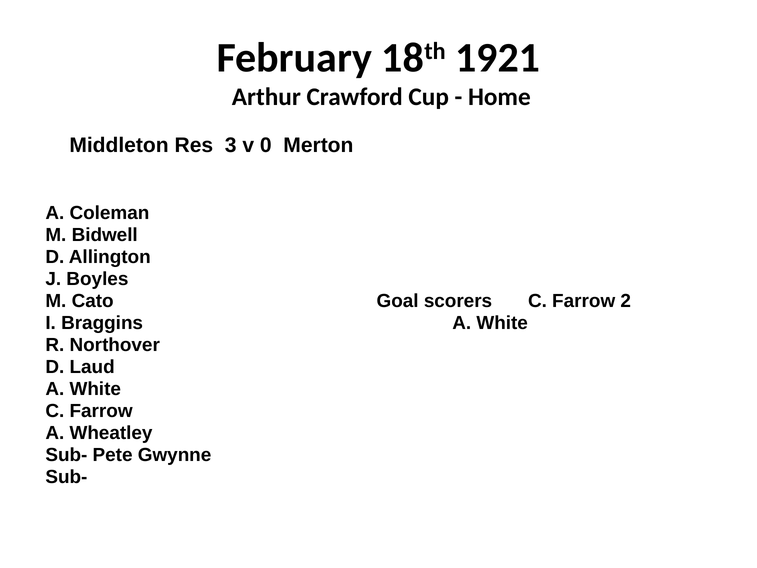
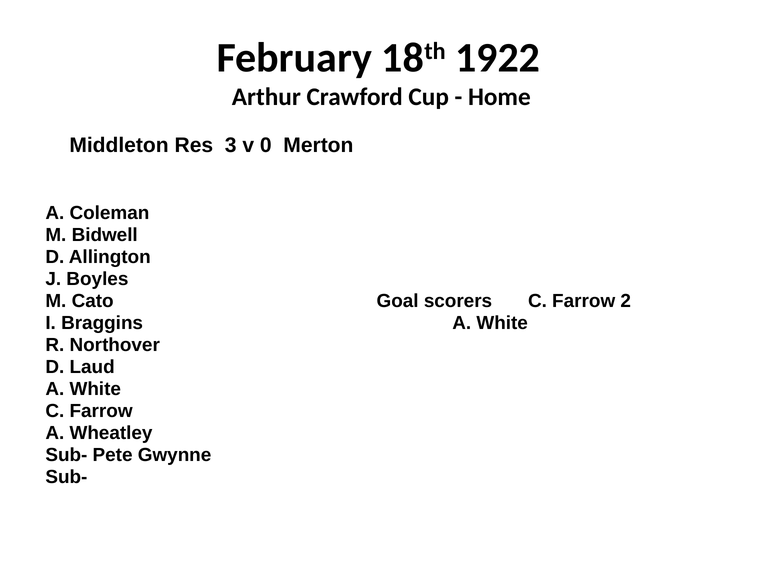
1921: 1921 -> 1922
